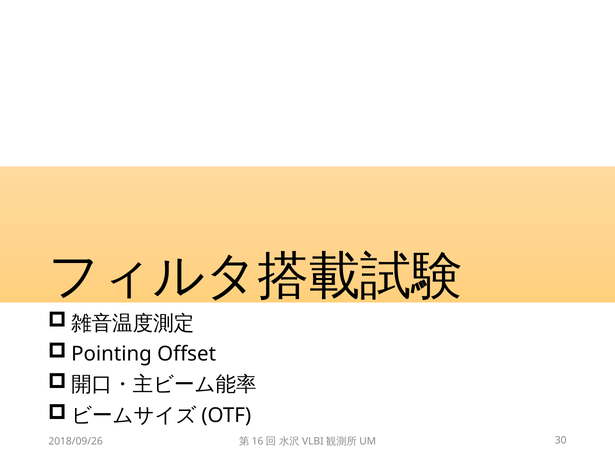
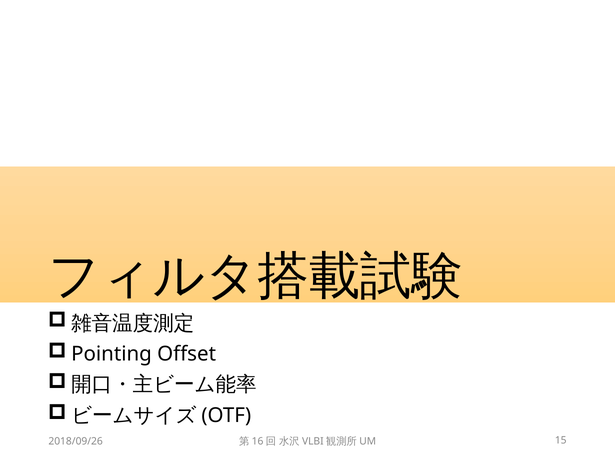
30: 30 -> 15
